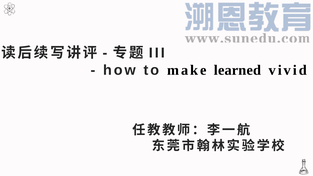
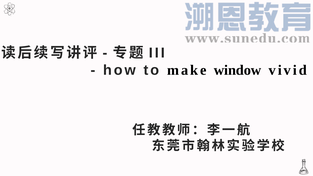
learned: learned -> window
